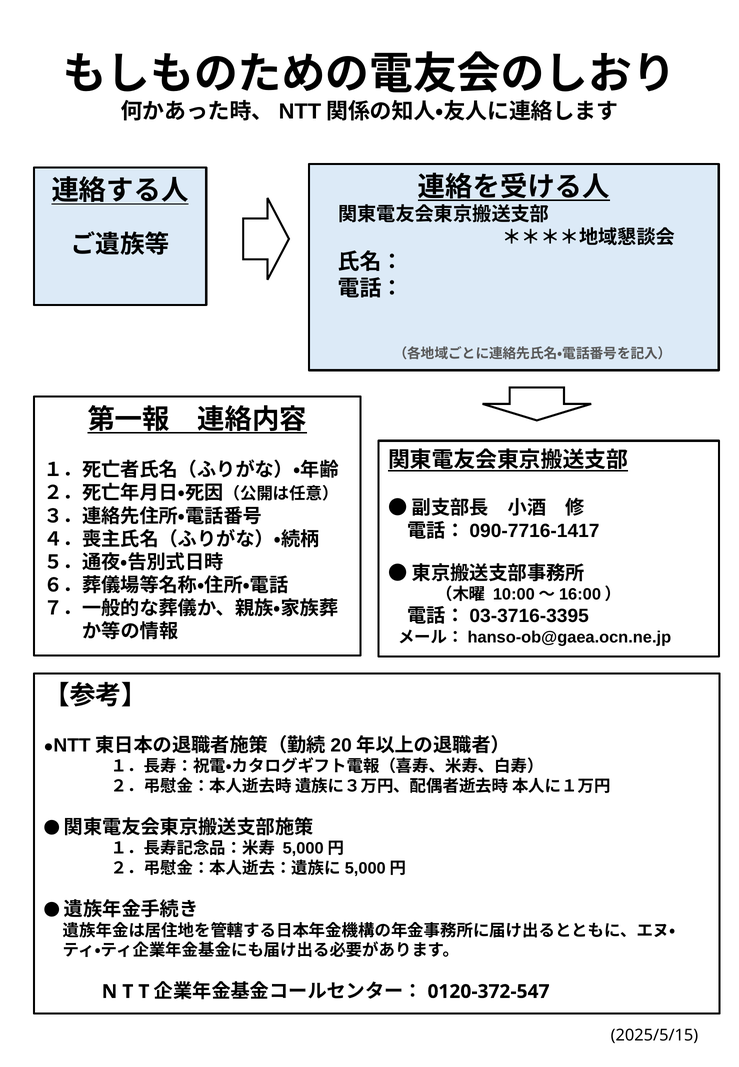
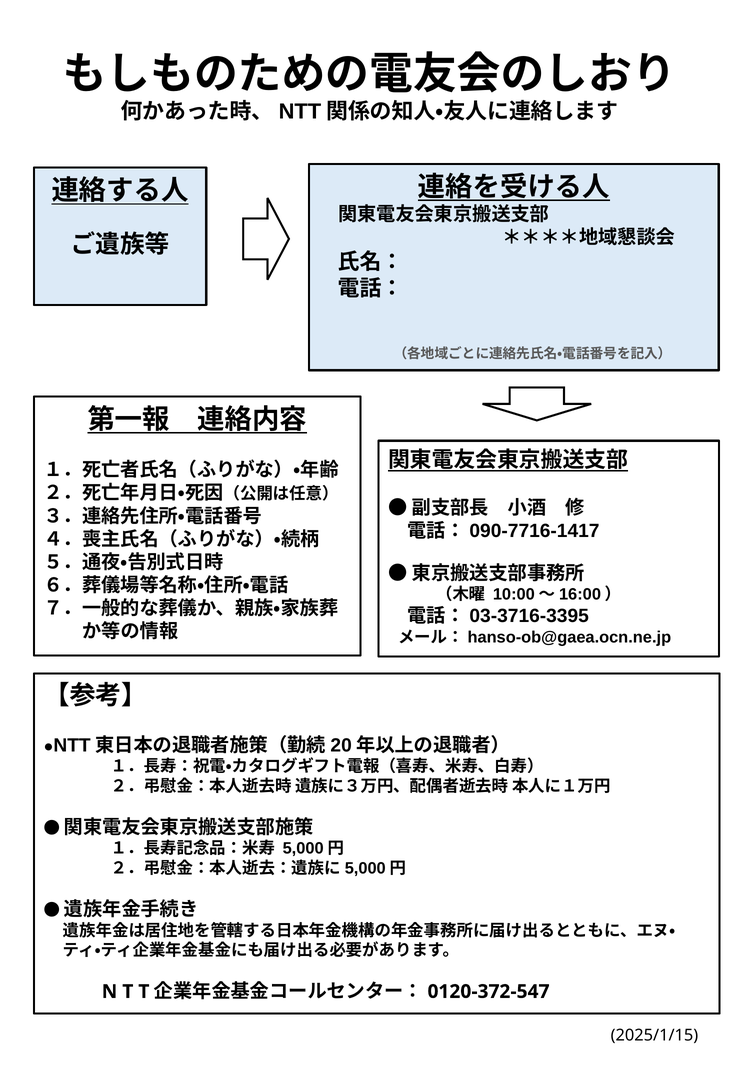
2025/5/15: 2025/5/15 -> 2025/1/15
